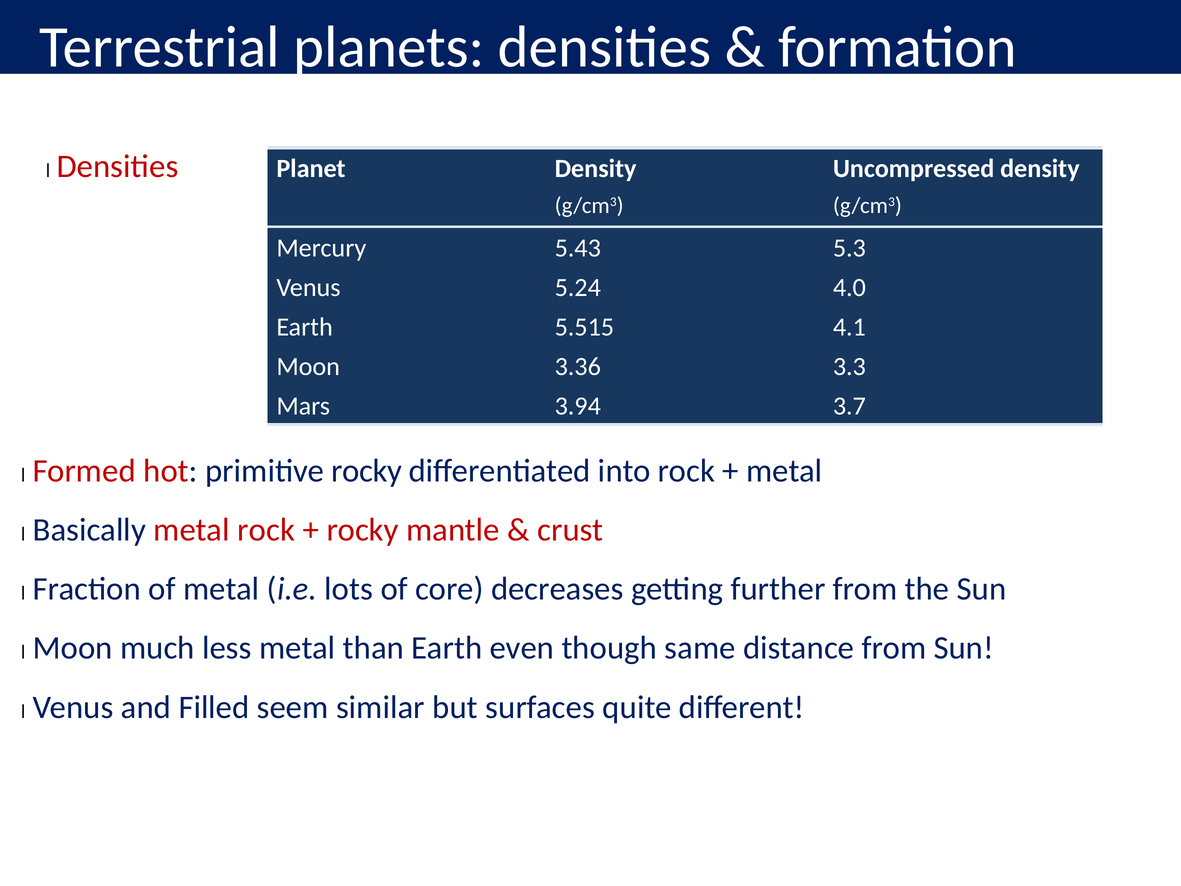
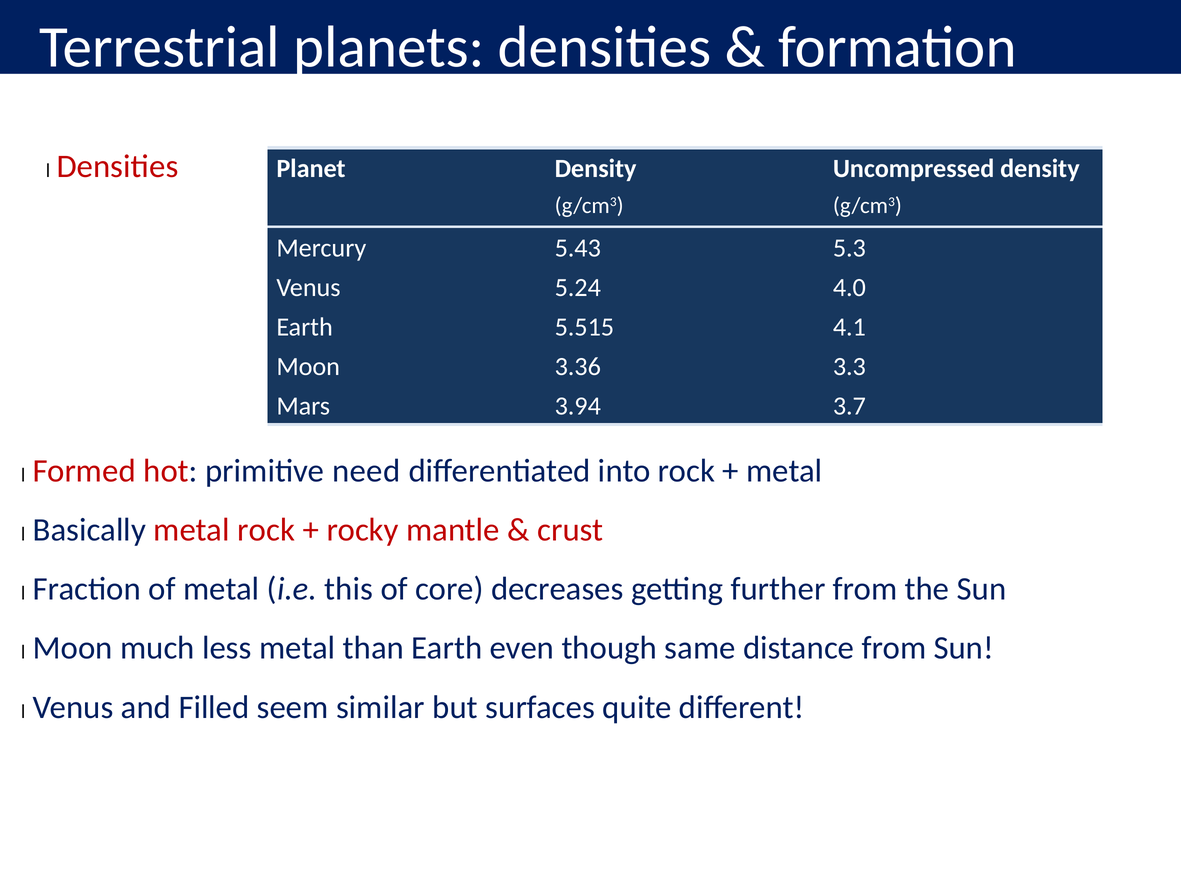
primitive rocky: rocky -> need
lots: lots -> this
